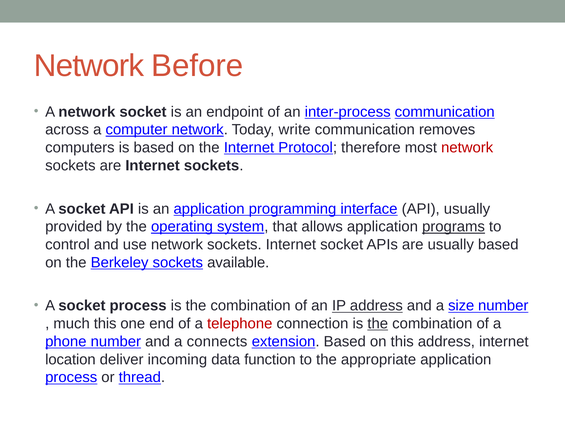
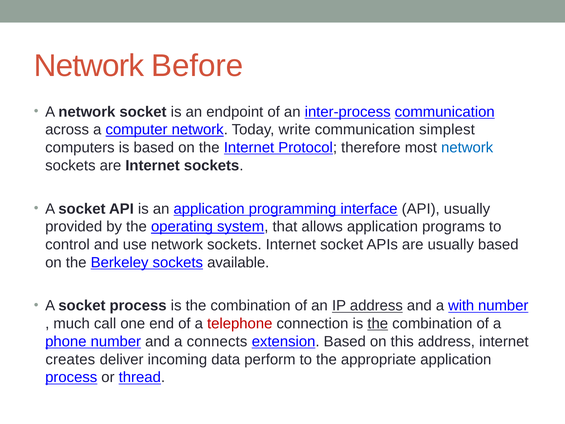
removes: removes -> simplest
network at (467, 147) colour: red -> blue
programs underline: present -> none
size: size -> with
much this: this -> call
location: location -> creates
function: function -> perform
